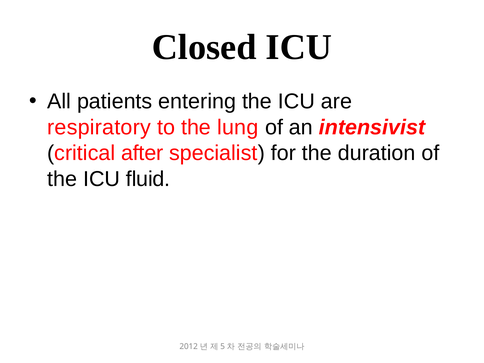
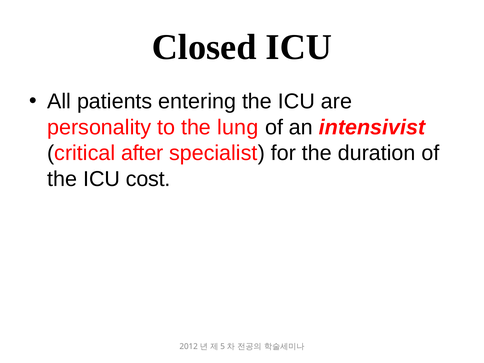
respiratory: respiratory -> personality
fluid: fluid -> cost
